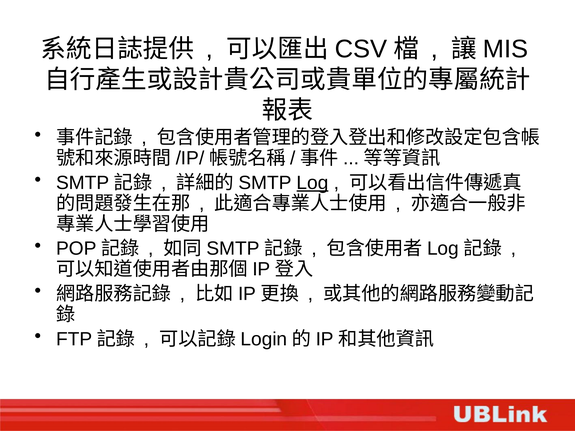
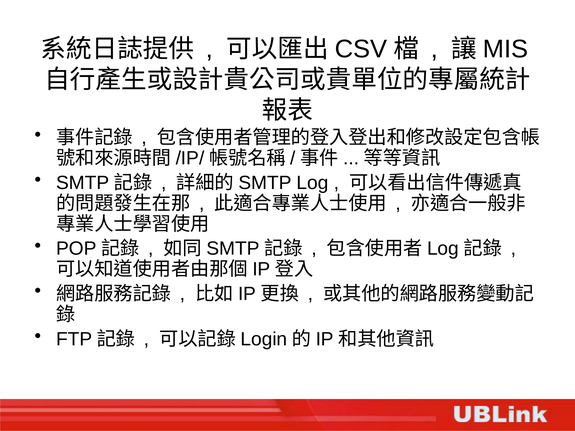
Log underline: present -> none
